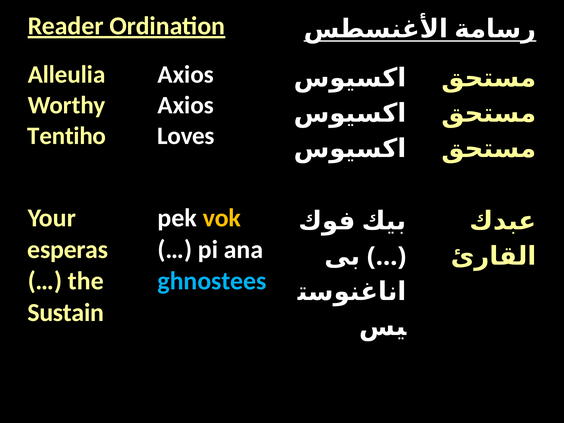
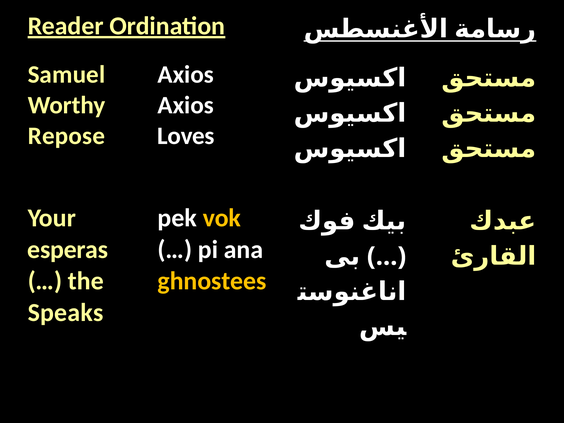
Alleulia: Alleulia -> Samuel
Tentiho: Tentiho -> Repose
ghnostees colour: light blue -> yellow
Sustain: Sustain -> Speaks
